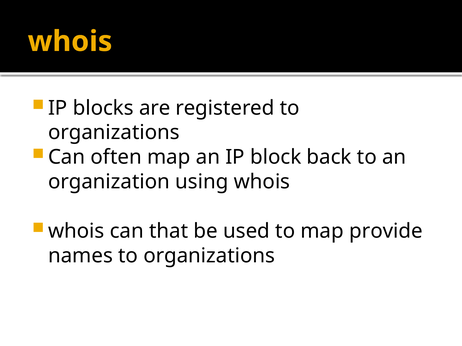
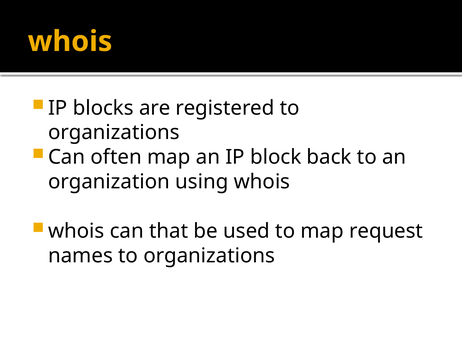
provide: provide -> request
